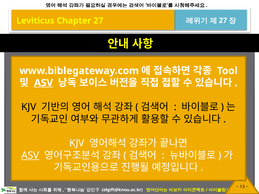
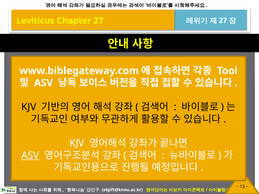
ASV at (44, 83) underline: present -> none
